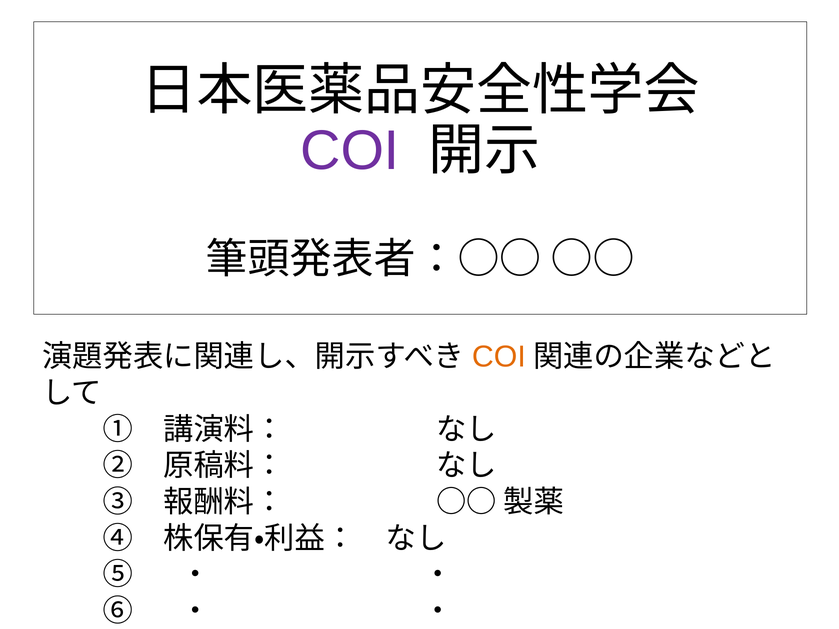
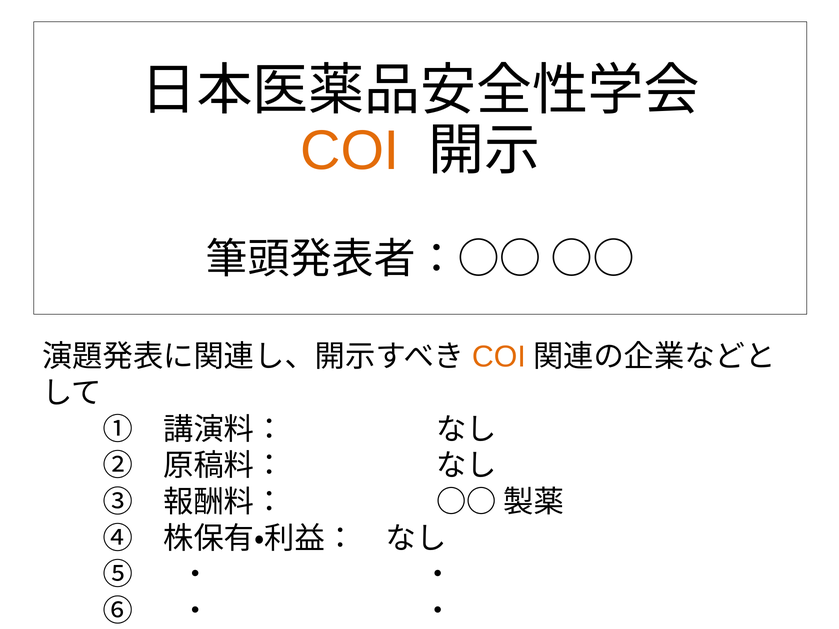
COI at (350, 151) colour: purple -> orange
